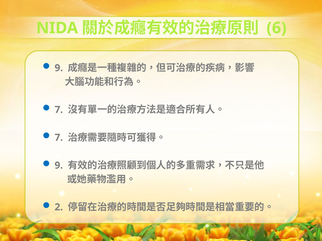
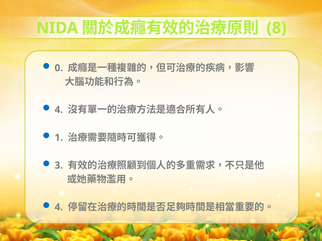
6: 6 -> 8
9 at (59, 68): 9 -> 0
7 at (59, 110): 7 -> 4
7 at (59, 138): 7 -> 1
9 at (59, 166): 9 -> 3
2 at (59, 208): 2 -> 4
